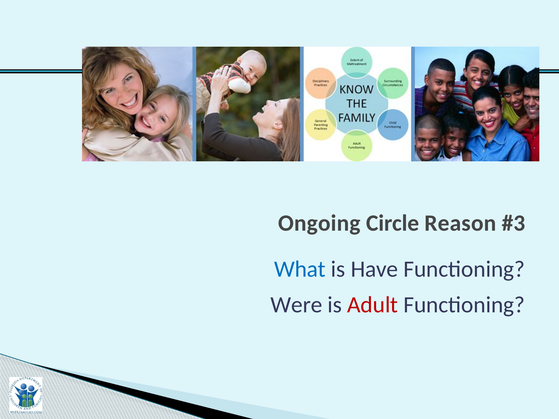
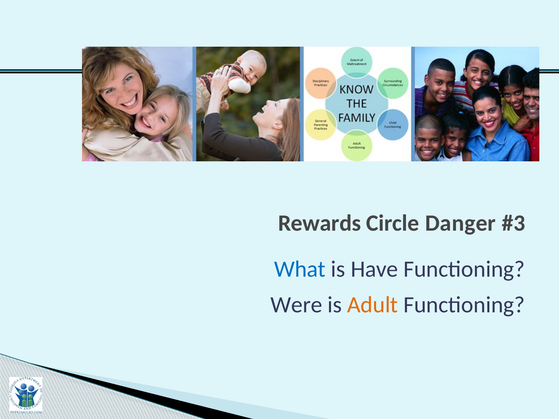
Ongoing: Ongoing -> Rewards
Reason: Reason -> Danger
Adult colour: red -> orange
